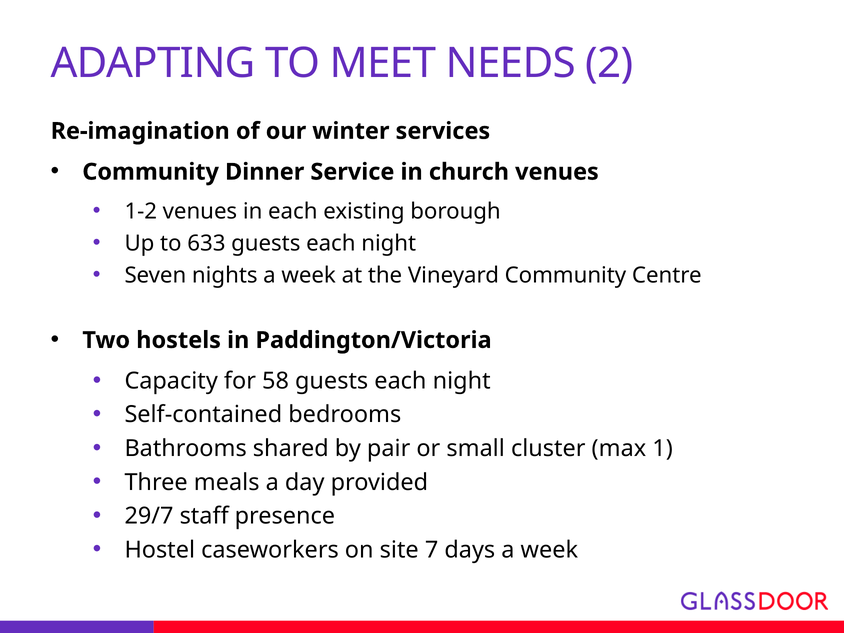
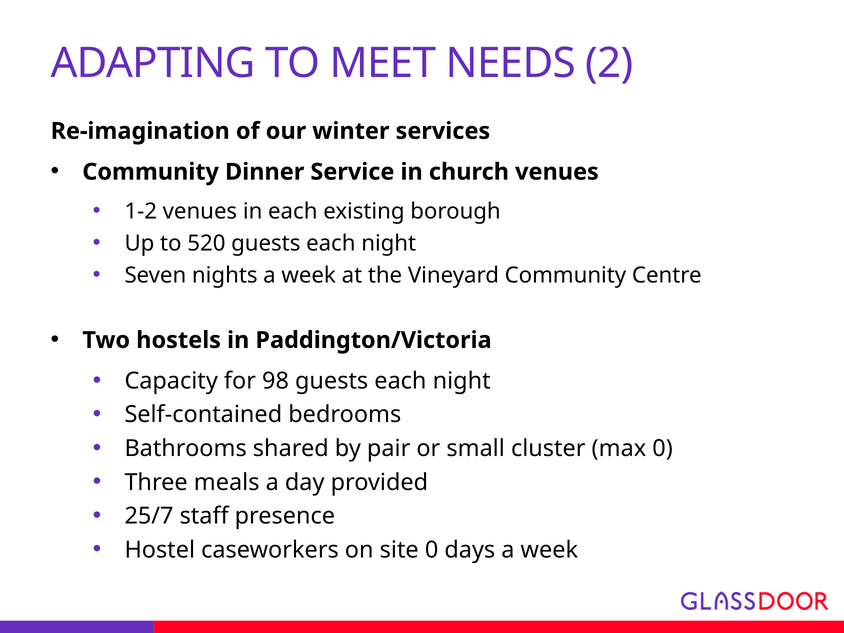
633: 633 -> 520
58: 58 -> 98
max 1: 1 -> 0
29/7: 29/7 -> 25/7
site 7: 7 -> 0
